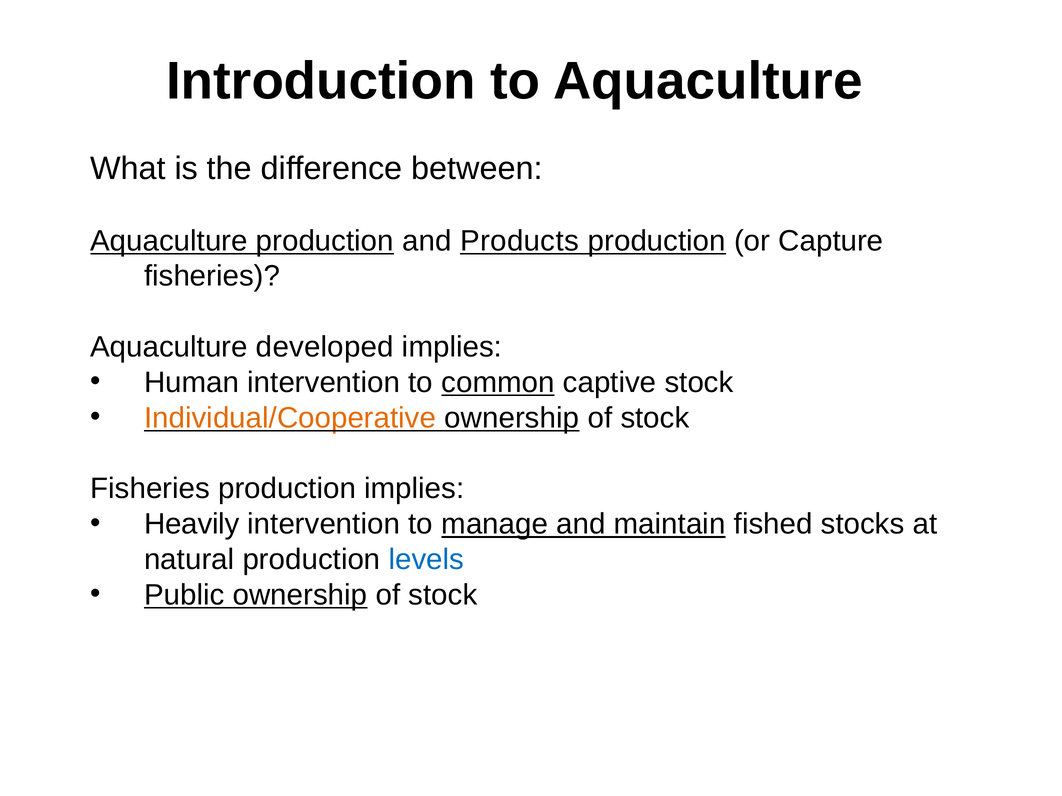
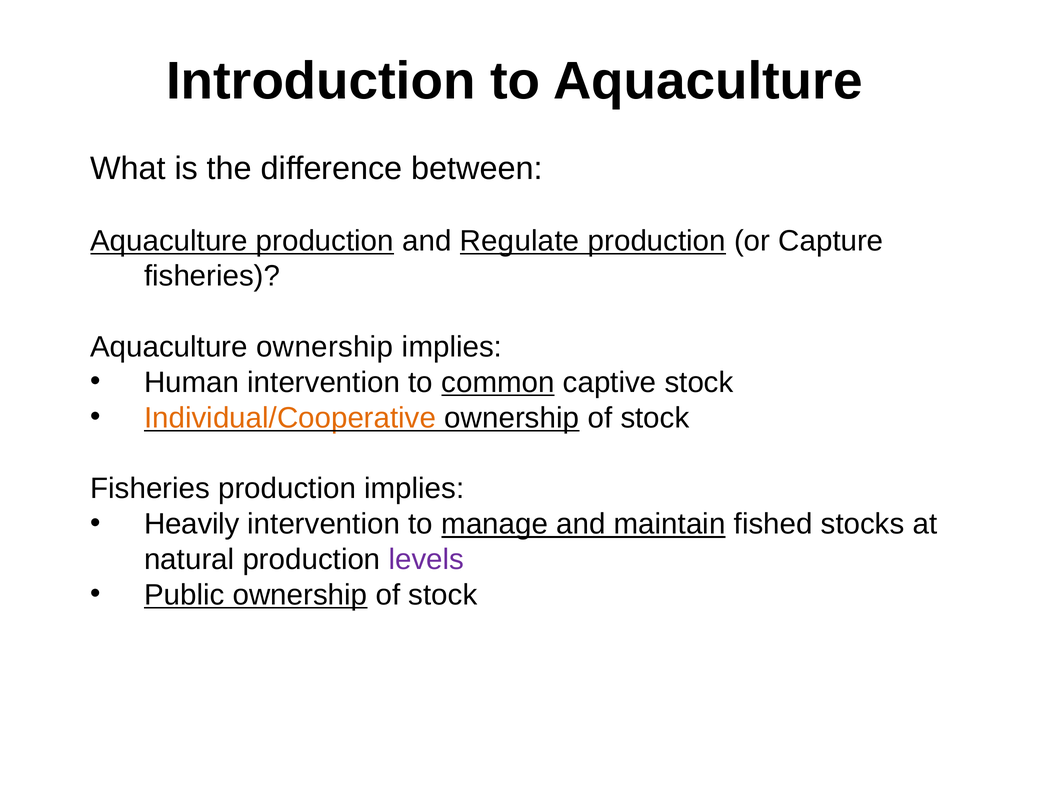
Products: Products -> Regulate
Aquaculture developed: developed -> ownership
levels colour: blue -> purple
